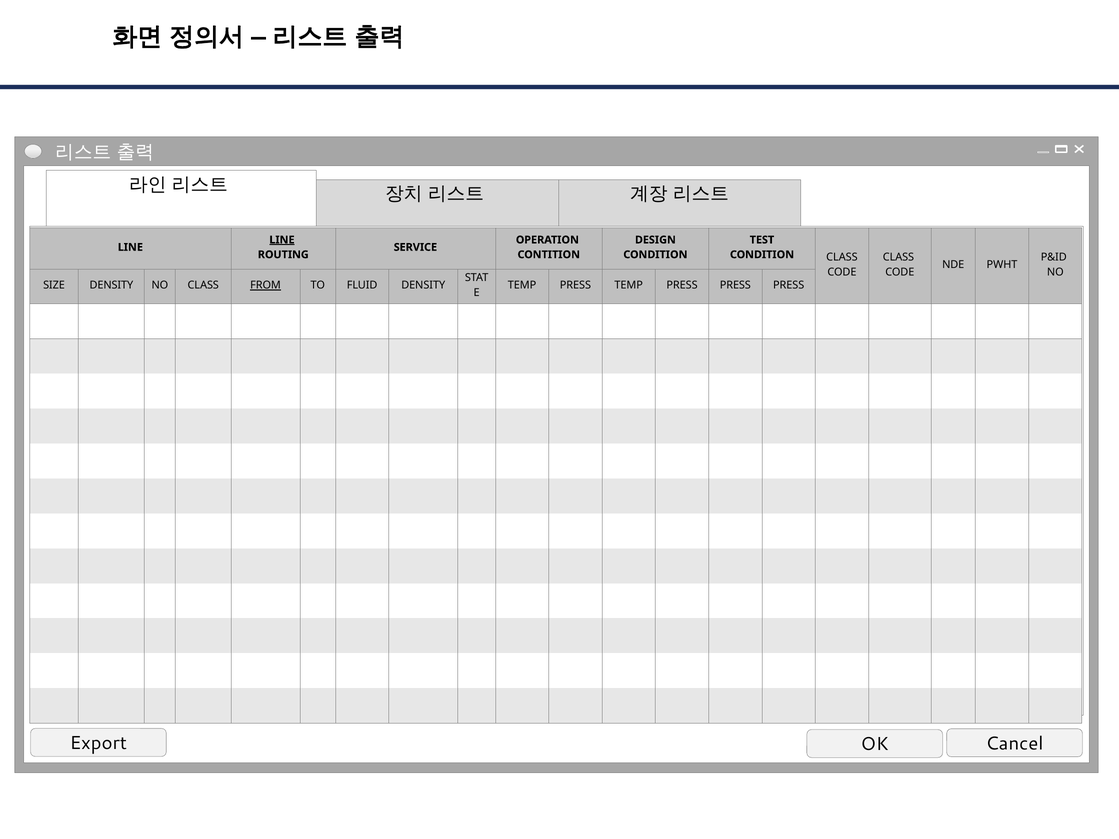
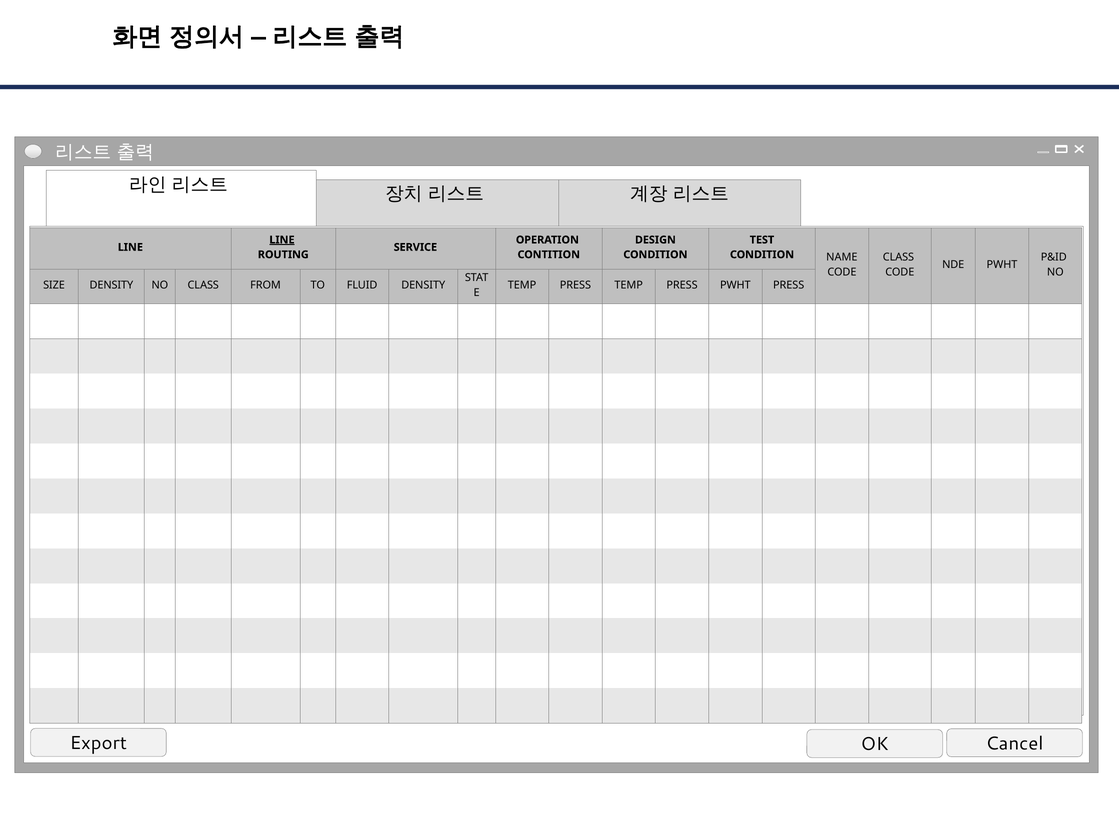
CONDITION CLASS: CLASS -> NAME
FROM underline: present -> none
TEMP PRESS PRESS: PRESS -> PWHT
